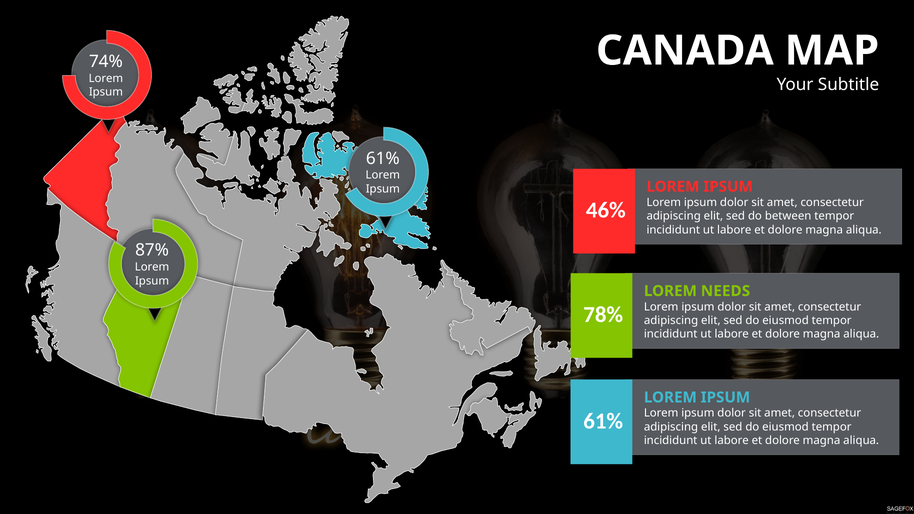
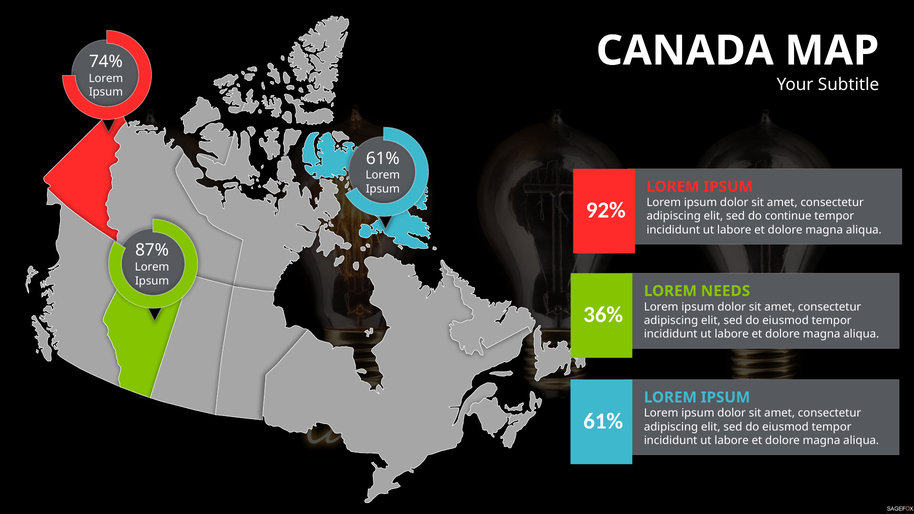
46%: 46% -> 92%
between: between -> continue
78%: 78% -> 36%
